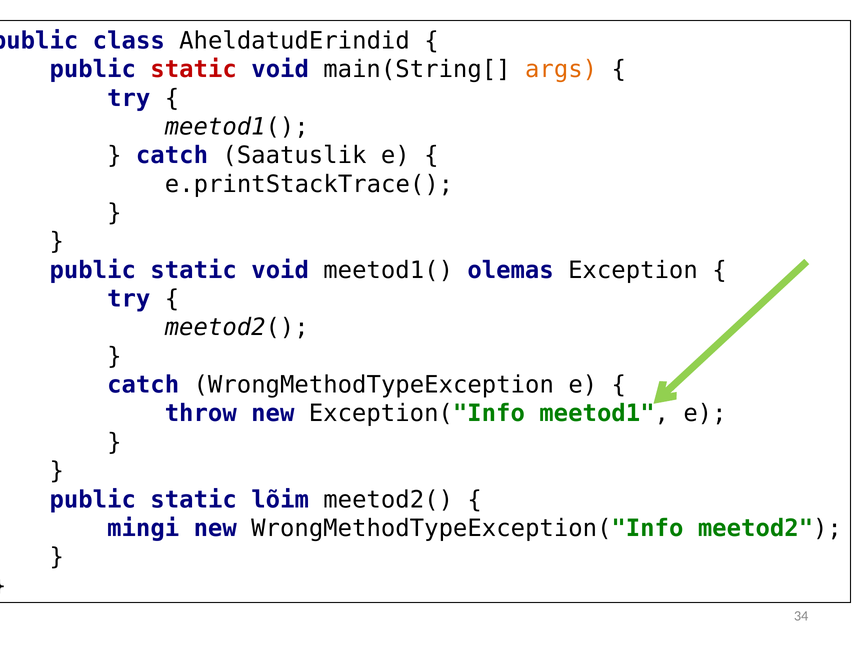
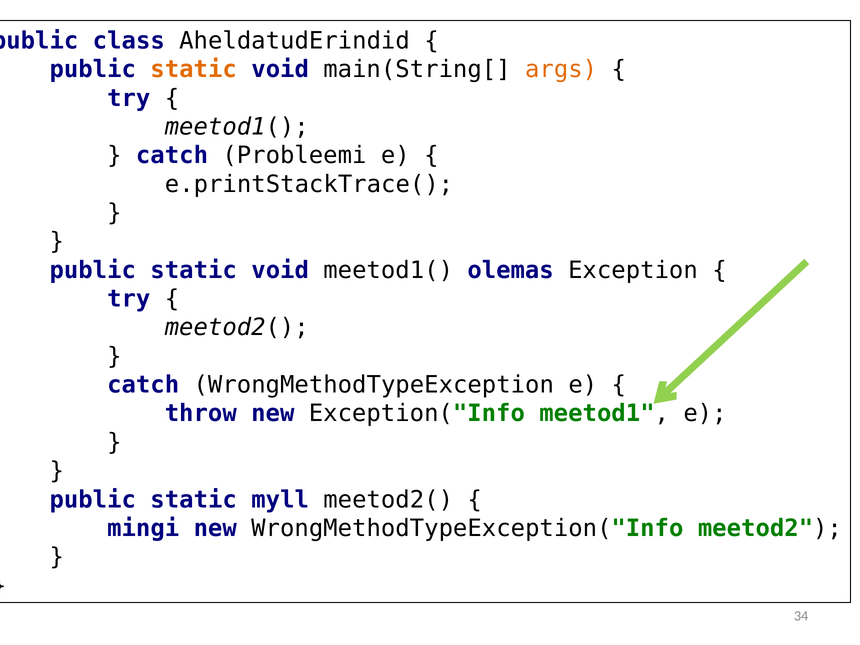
static at (194, 69) colour: red -> orange
Saatuslik: Saatuslik -> Probleemi
lõim: lõim -> myll
